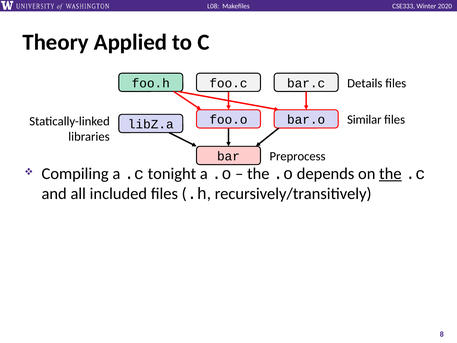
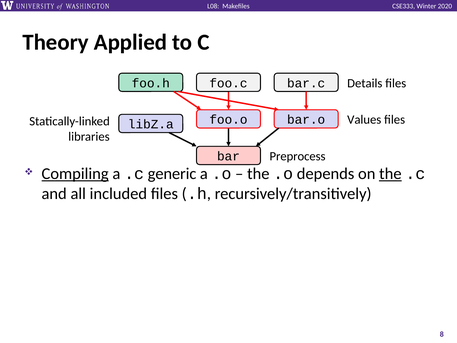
Similar: Similar -> Values
Compiling underline: none -> present
tonight: tonight -> generic
